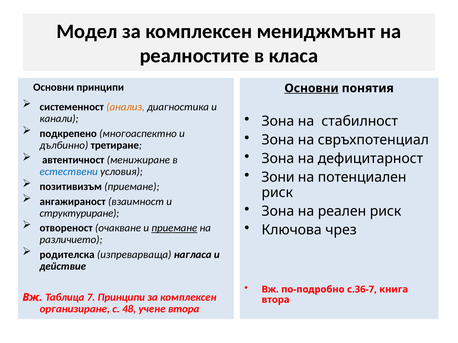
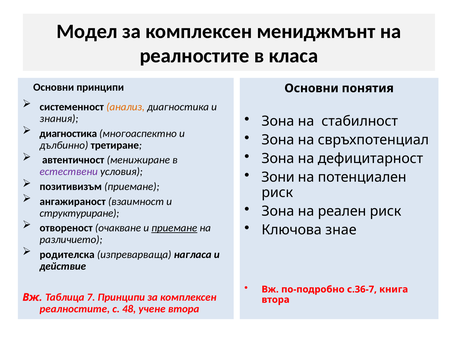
Основни at (312, 88) underline: present -> none
канали: канали -> знания
подкрепено at (68, 134): подкрепено -> диагностика
естествени colour: blue -> purple
чрез: чрез -> знае
организиране at (75, 309): организиране -> реалностите
